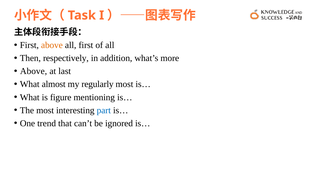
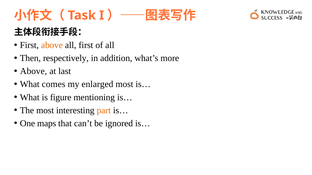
almost: almost -> comes
regularly: regularly -> enlarged
part colour: blue -> orange
trend: trend -> maps
